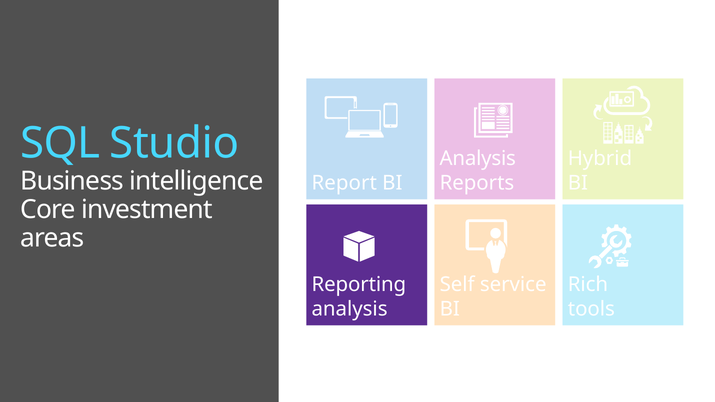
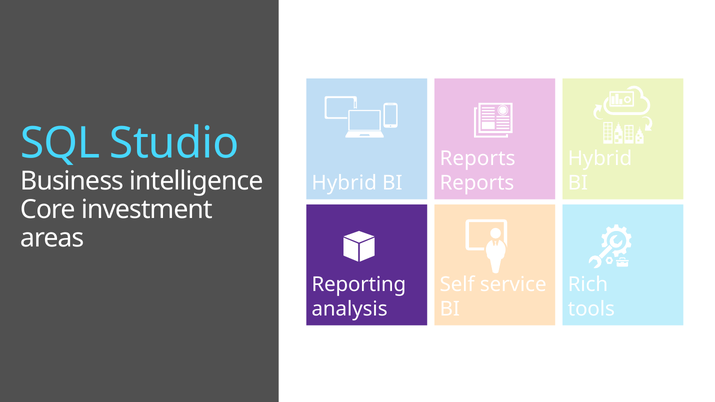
Analysis at (478, 159): Analysis -> Reports
Report at (344, 183): Report -> Hybrid
